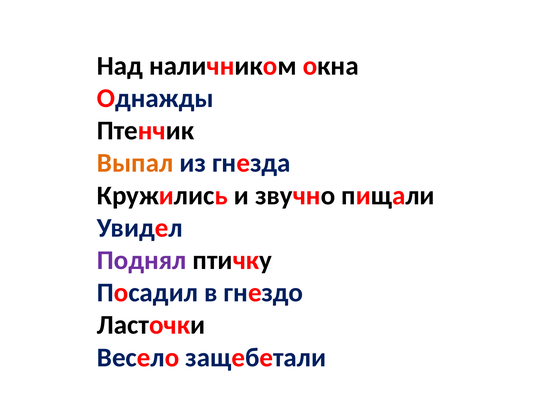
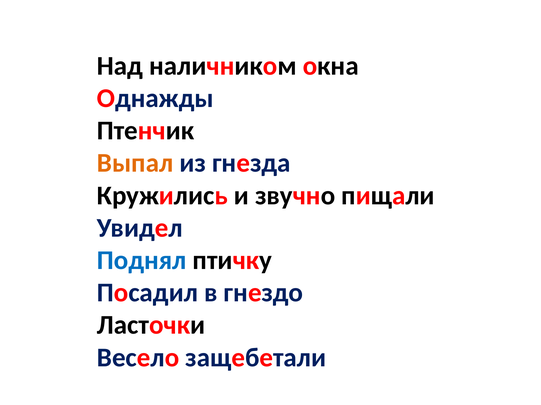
Поднял colour: purple -> blue
